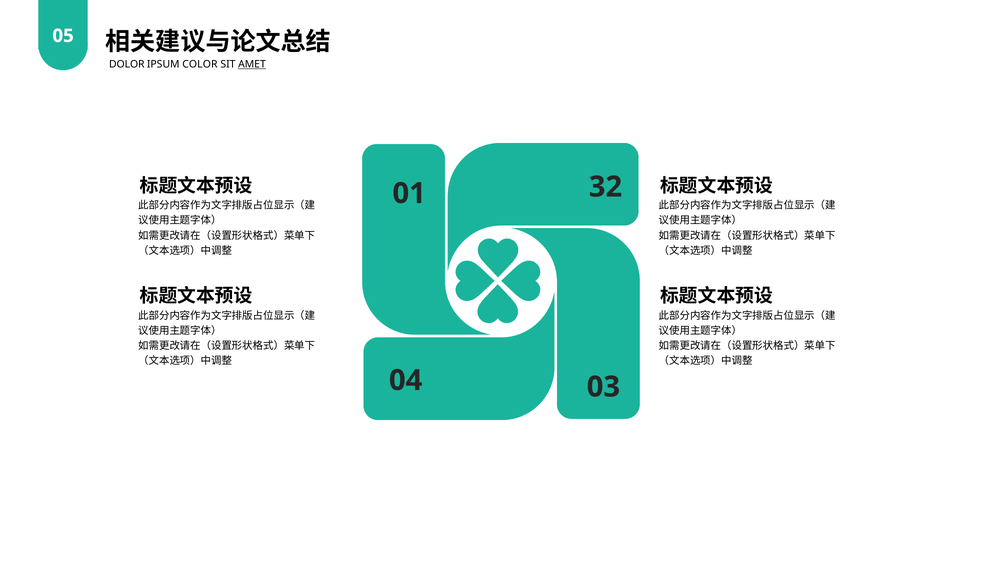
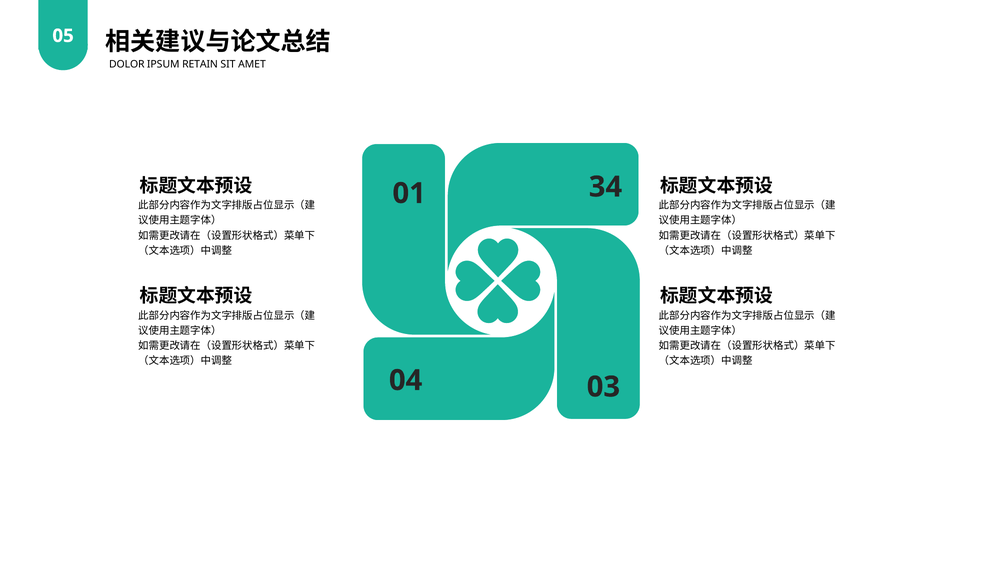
COLOR: COLOR -> RETAIN
AMET underline: present -> none
32: 32 -> 34
